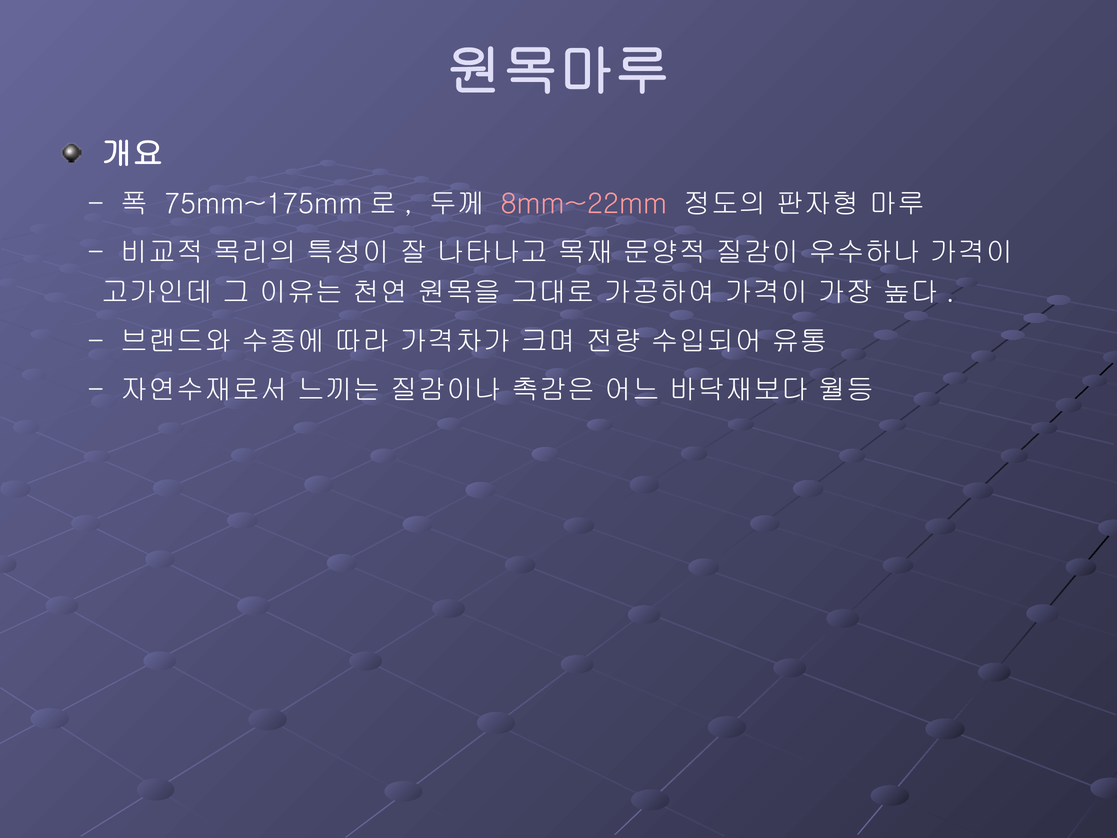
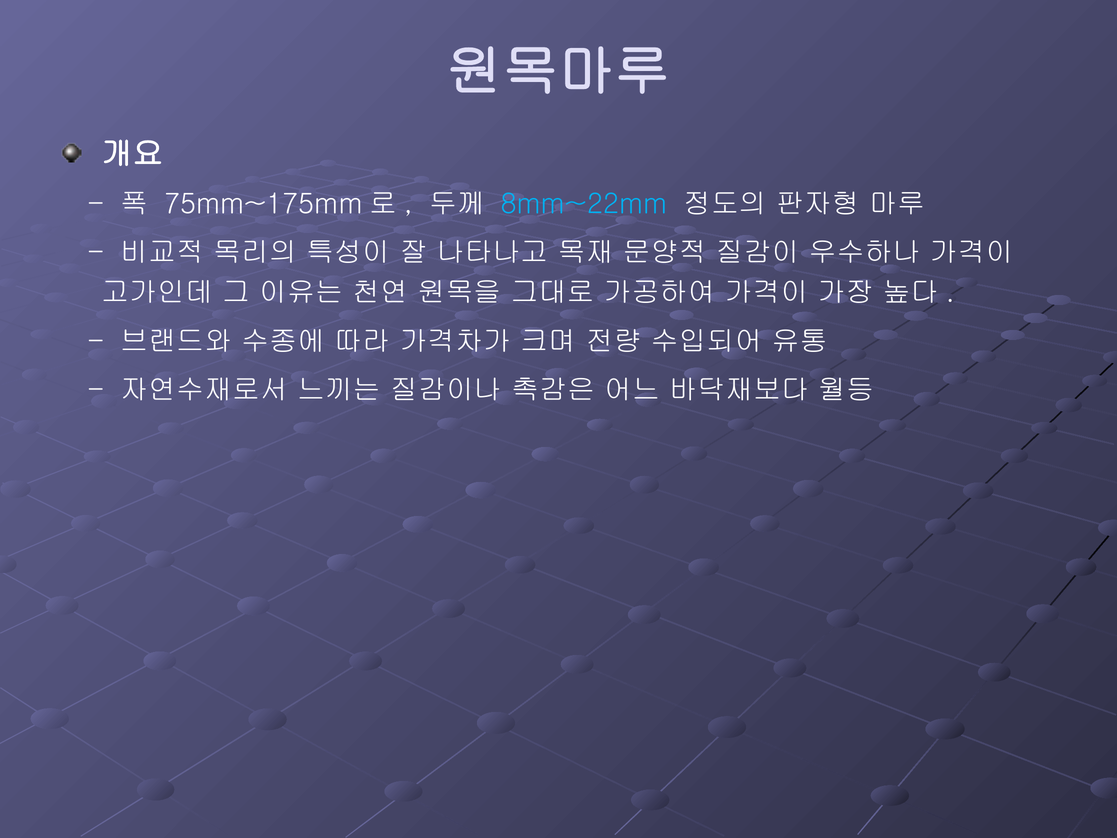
8mm~22mm colour: pink -> light blue
